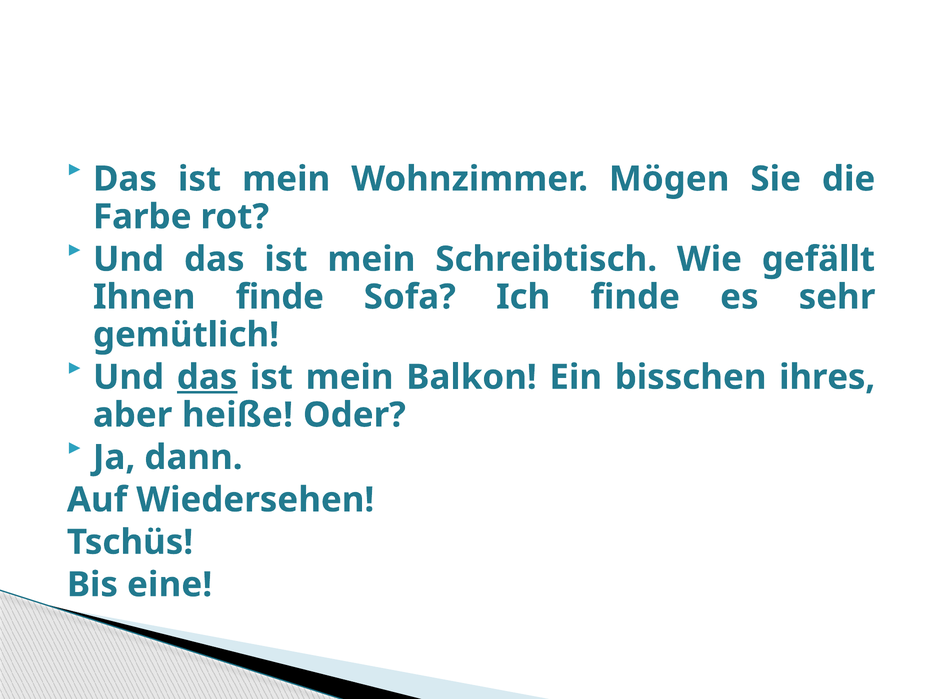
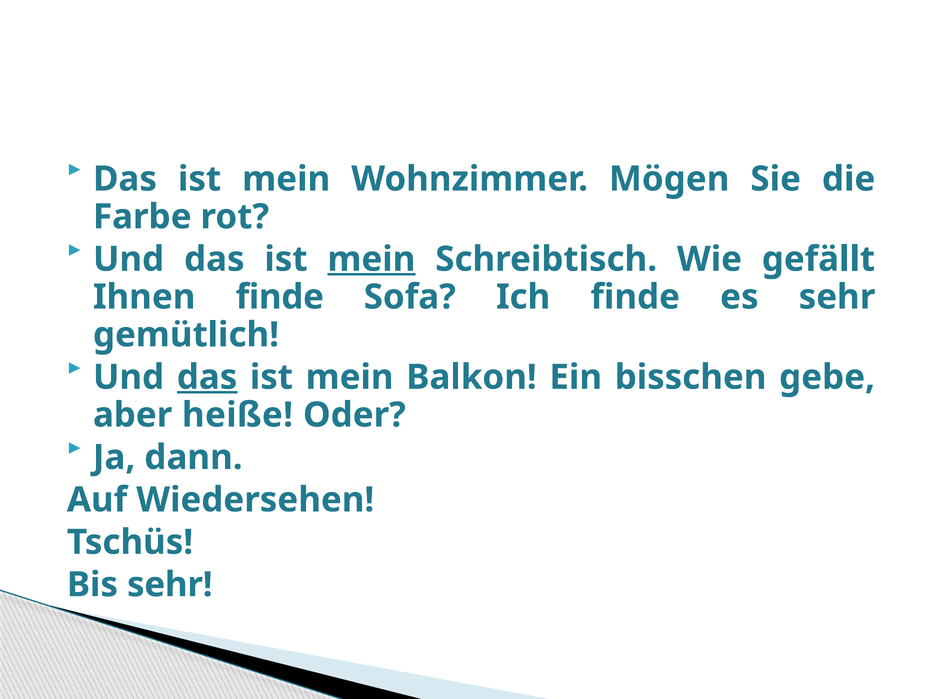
mein at (371, 259) underline: none -> present
ihres: ihres -> gebe
Bis eine: eine -> sehr
